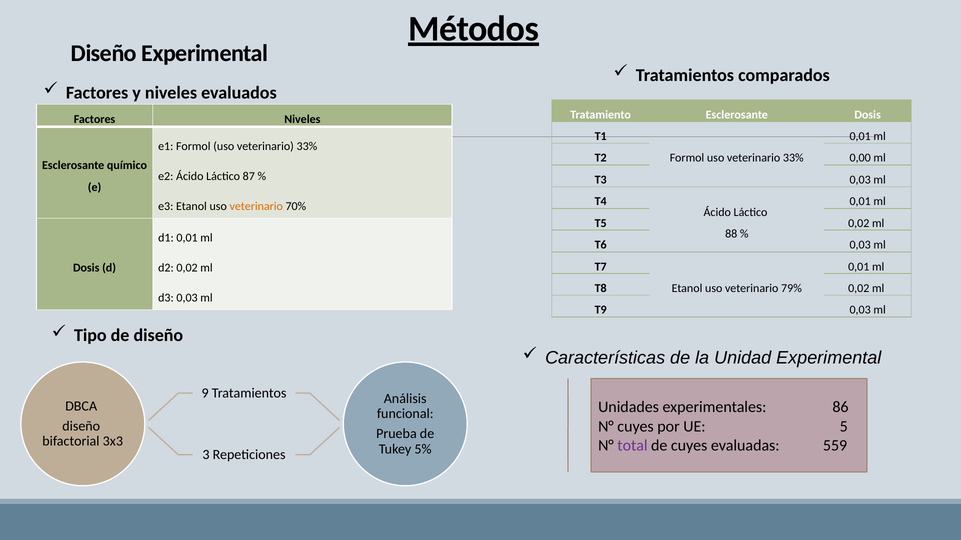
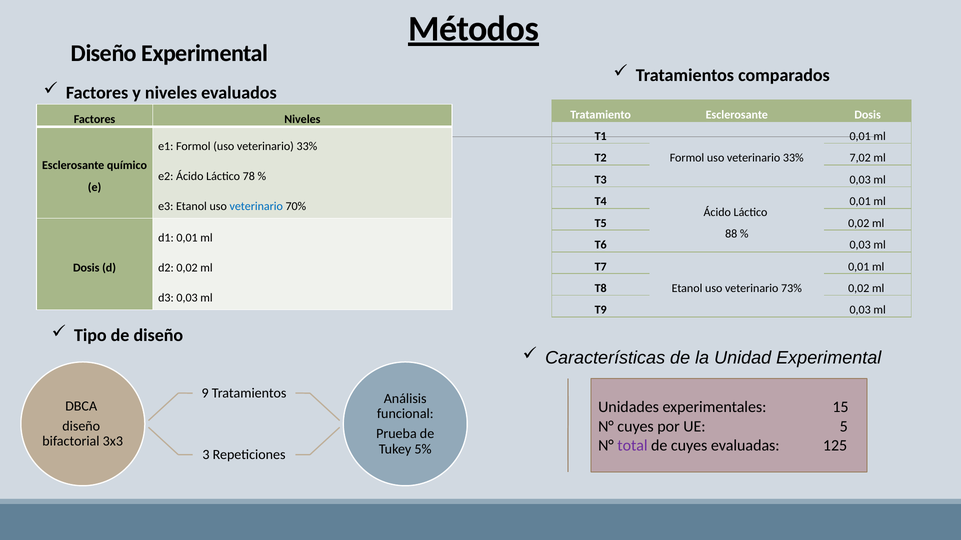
0,00: 0,00 -> 7,02
87: 87 -> 78
veterinario at (256, 206) colour: orange -> blue
79%: 79% -> 73%
86: 86 -> 15
559: 559 -> 125
